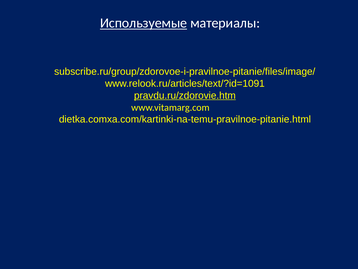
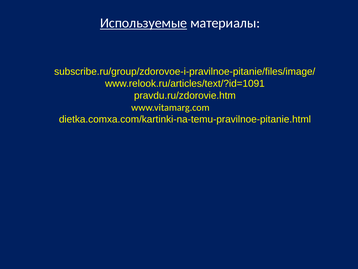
pravdu.ru/zdorovie.htm underline: present -> none
